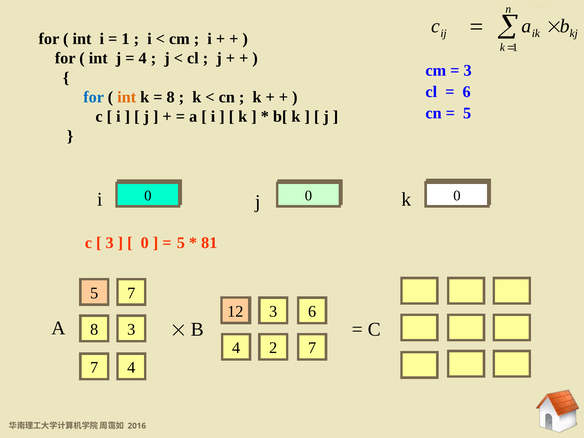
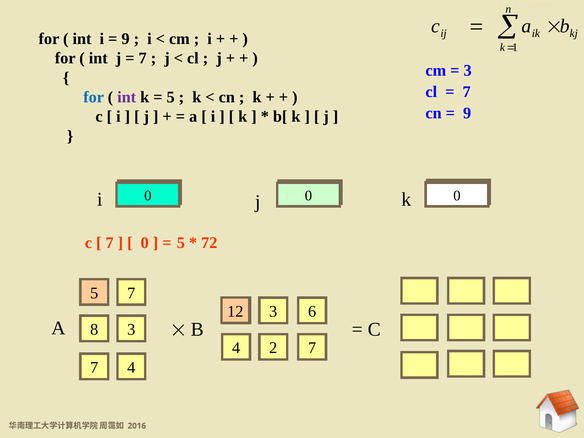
1 at (126, 39): 1 -> 9
4 at (143, 58): 4 -> 7
6 at (467, 92): 6 -> 7
int at (127, 97) colour: orange -> purple
8 at (171, 97): 8 -> 5
5 at (467, 113): 5 -> 9
3 at (110, 243): 3 -> 7
81: 81 -> 72
